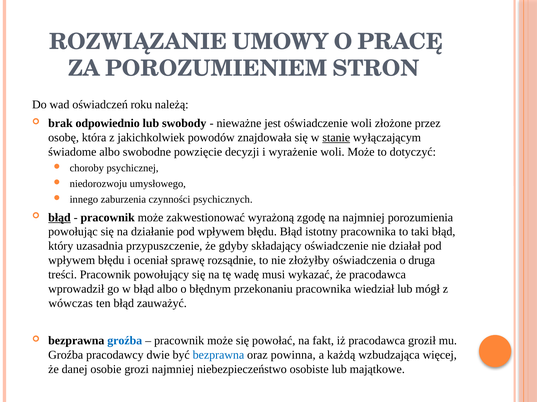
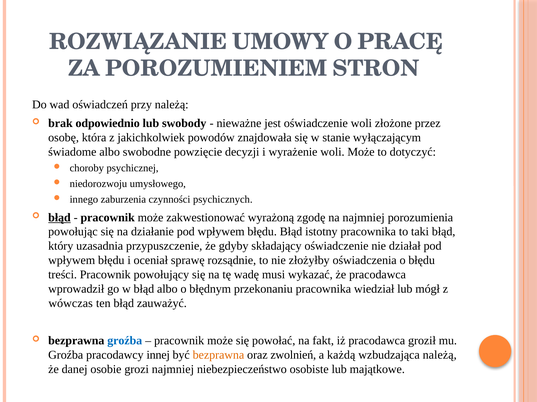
roku: roku -> przy
stanie underline: present -> none
o druga: druga -> błędu
dwie: dwie -> innej
bezprawna at (218, 356) colour: blue -> orange
powinna: powinna -> zwolnień
wzbudzająca więcej: więcej -> należą
